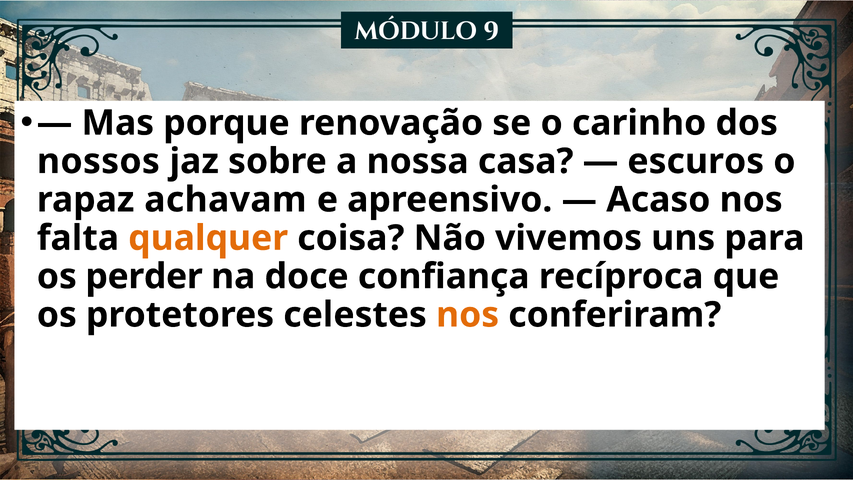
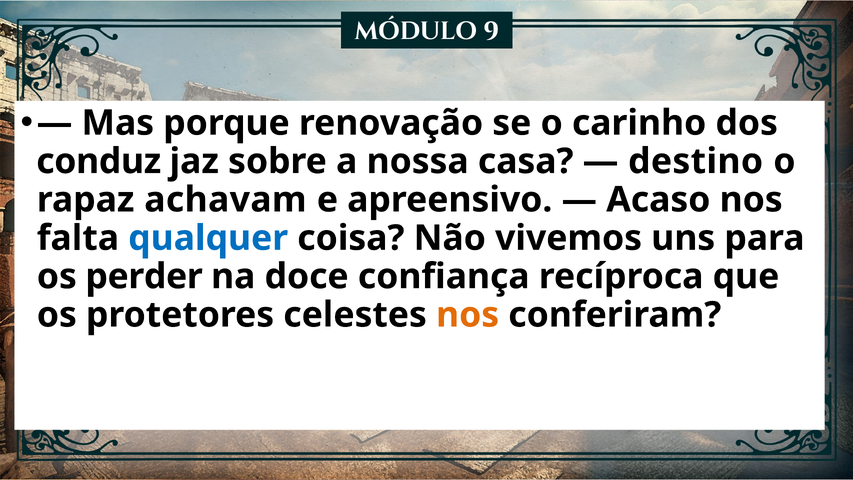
nossos: nossos -> conduz
escuros: escuros -> destino
qualquer colour: orange -> blue
